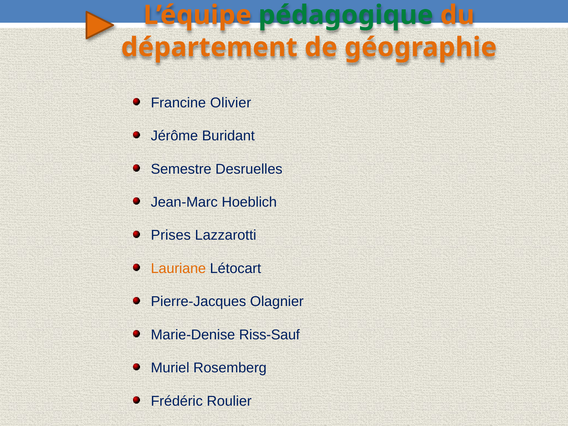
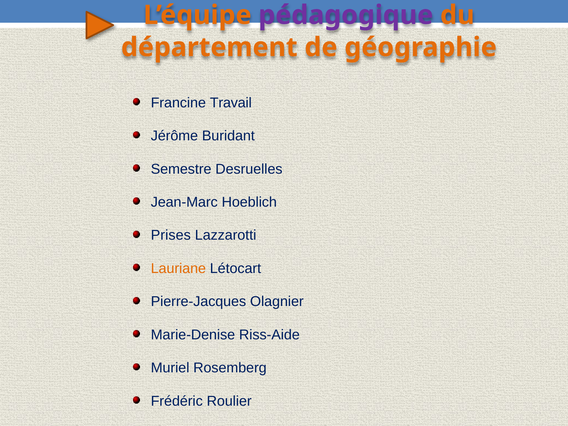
pédagogique colour: green -> purple
Olivier: Olivier -> Travail
Riss-Sauf: Riss-Sauf -> Riss-Aide
